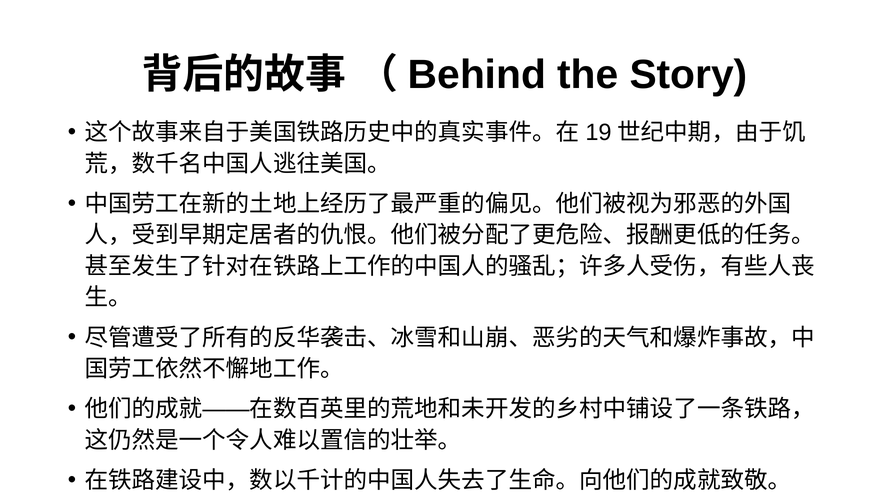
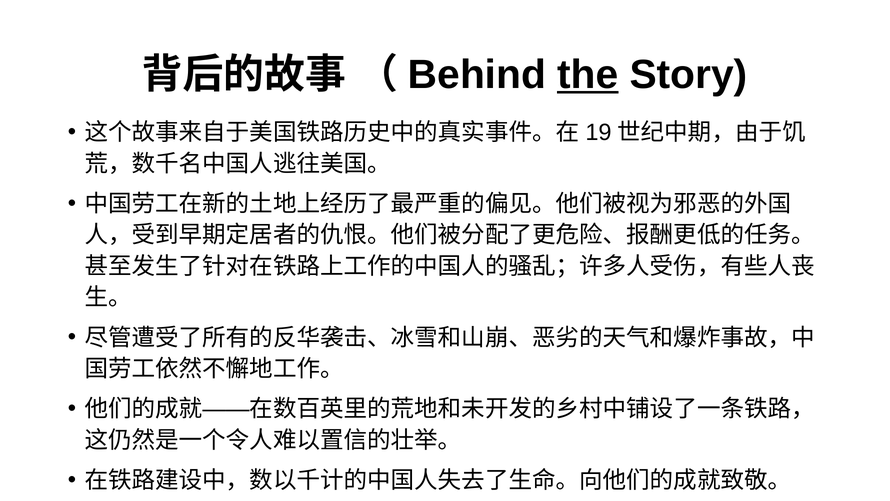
the underline: none -> present
